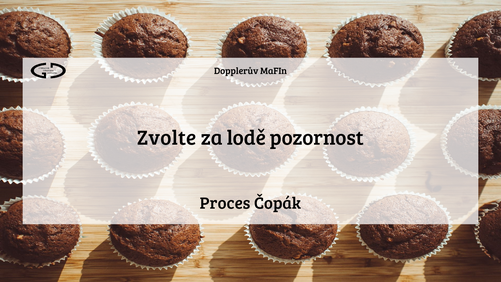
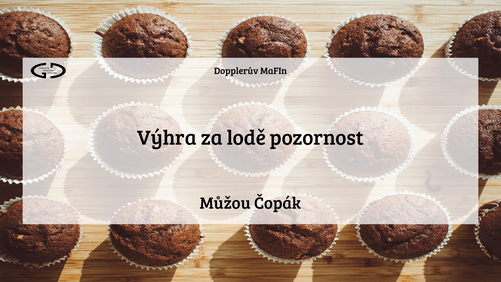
Zvolte: Zvolte -> Výhra
Proces: Proces -> Můžou
